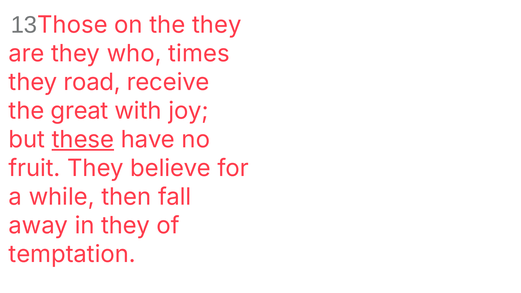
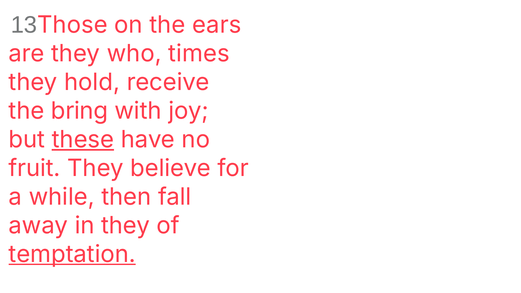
the they: they -> ears
road: road -> hold
great: great -> bring
temptation underline: none -> present
